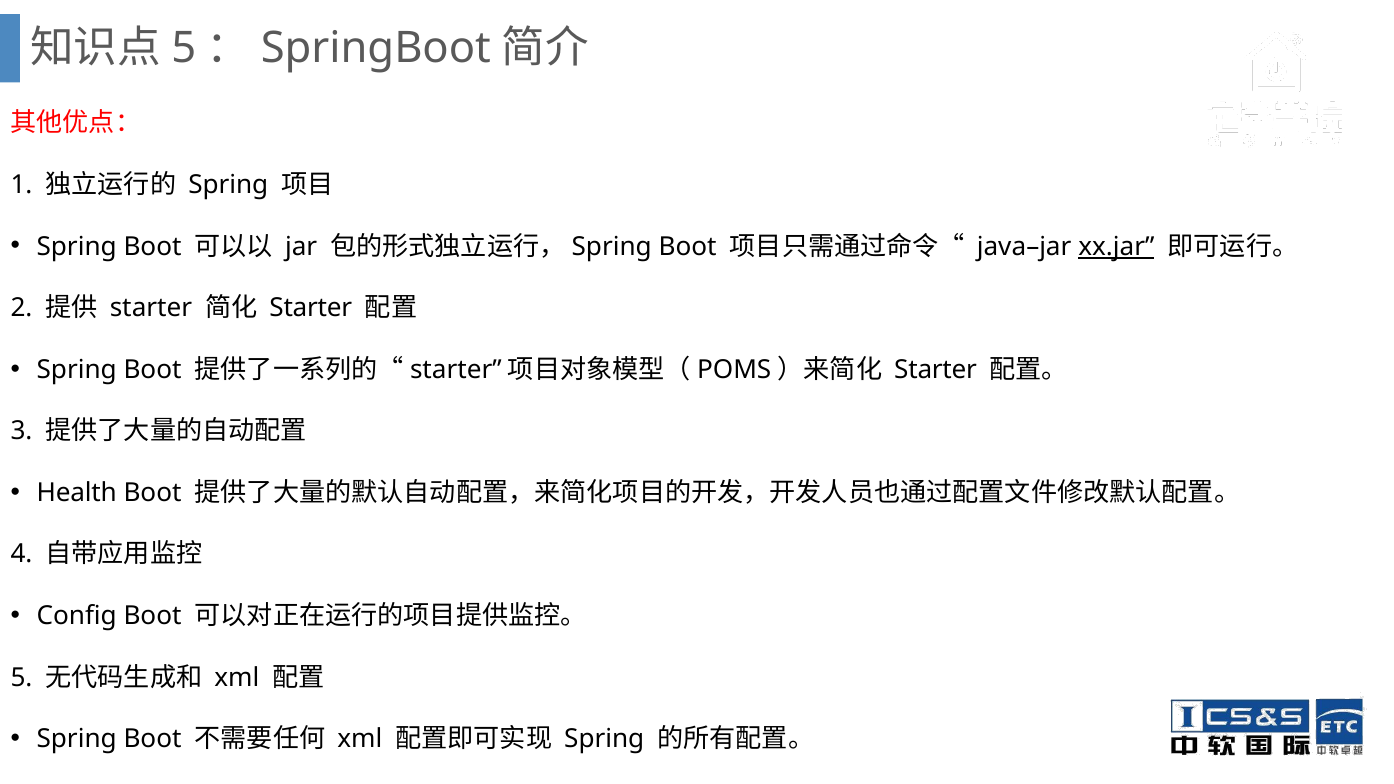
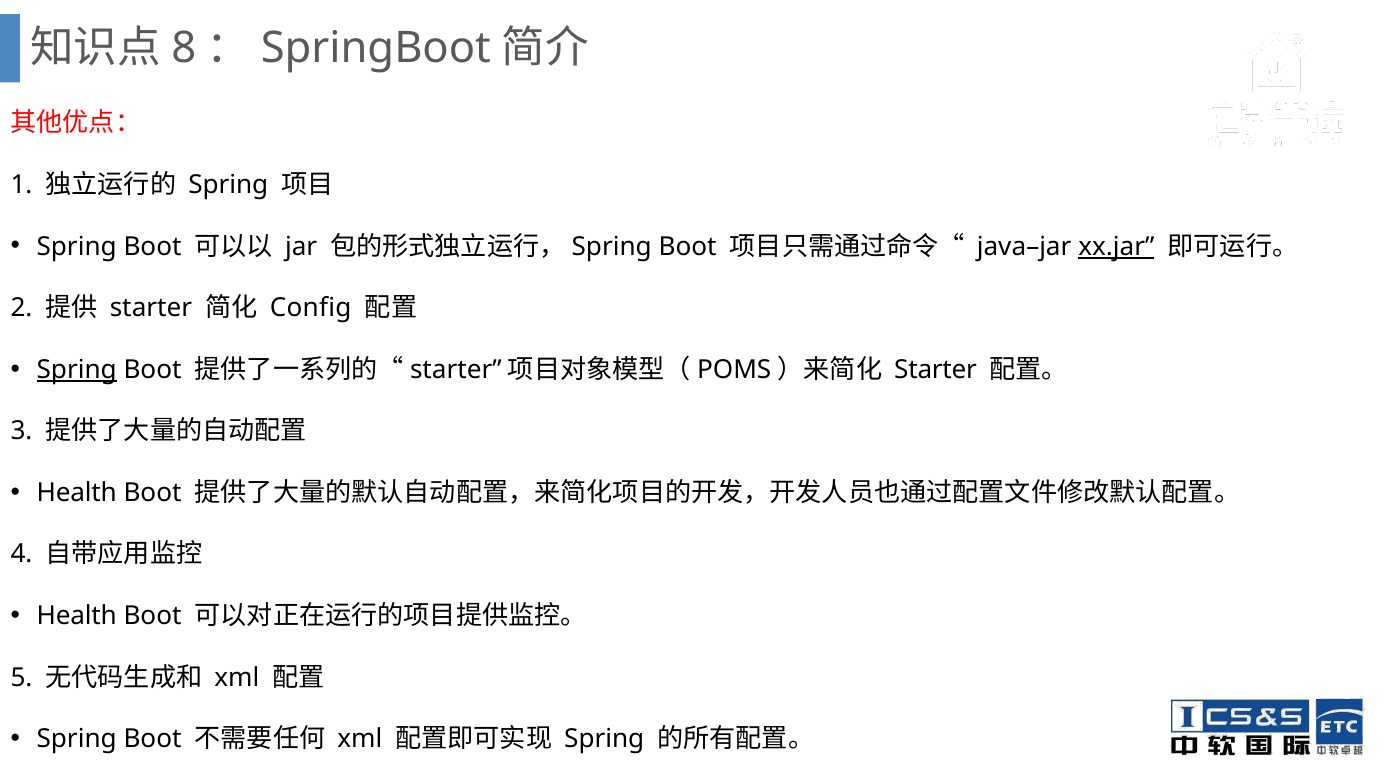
5 at (184, 48): 5 -> 8
Starter at (311, 308): Starter -> Config
Spring at (77, 370) underline: none -> present
Config at (77, 616): Config -> Health
